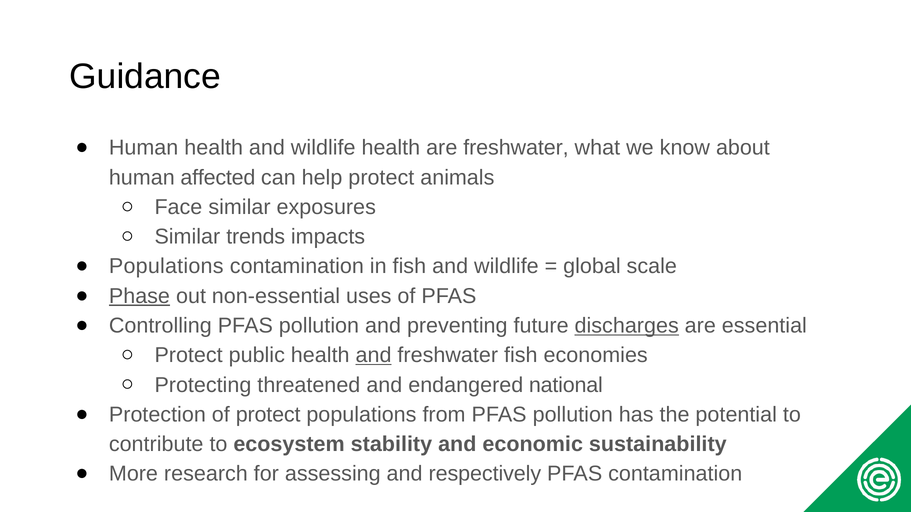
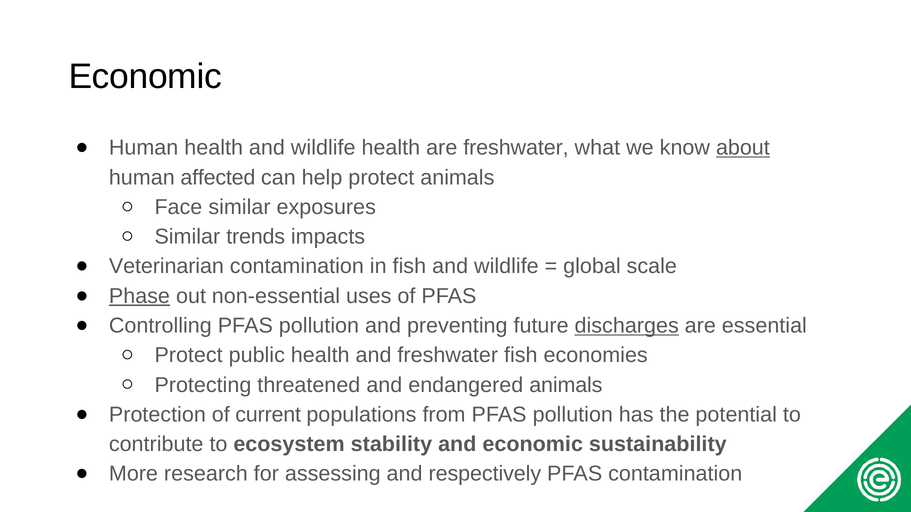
Guidance at (145, 77): Guidance -> Economic
about underline: none -> present
Populations at (166, 267): Populations -> Veterinarian
and at (374, 356) underline: present -> none
endangered national: national -> animals
of protect: protect -> current
